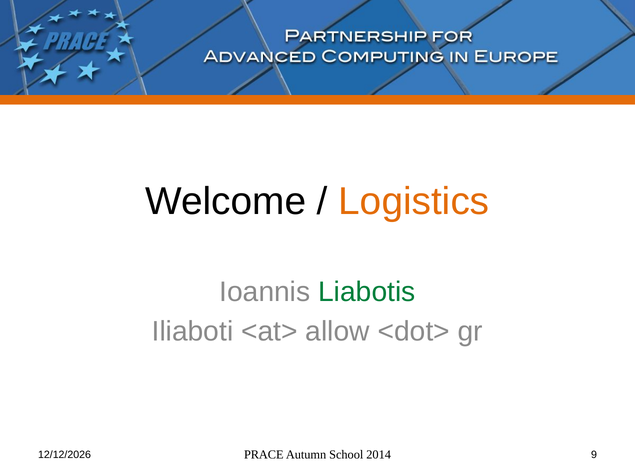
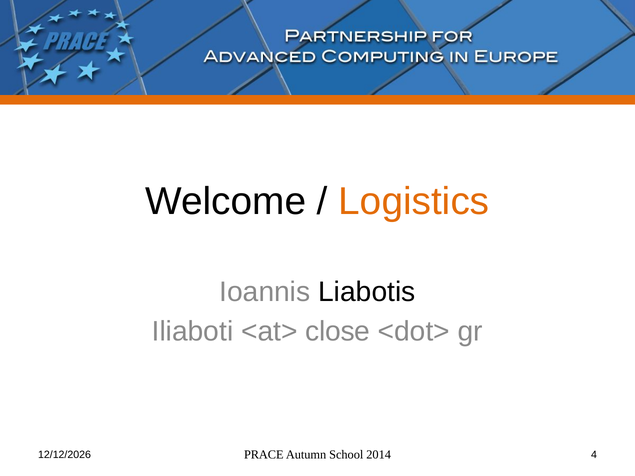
Liabotis colour: green -> black
allow: allow -> close
9: 9 -> 4
